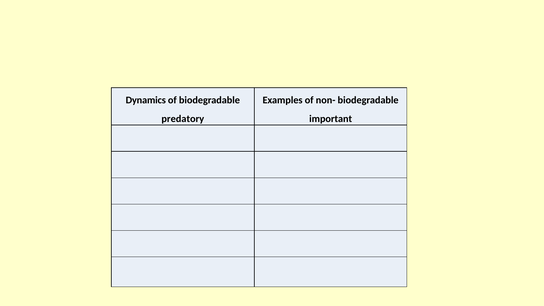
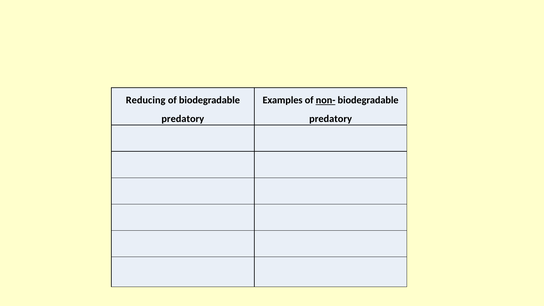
Dynamics: Dynamics -> Reducing
non- underline: none -> present
important at (331, 119): important -> predatory
